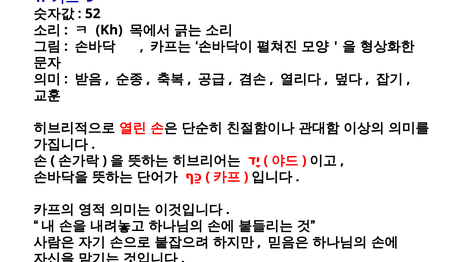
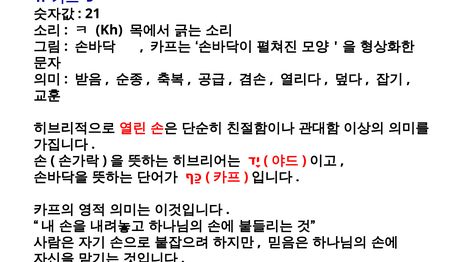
52: 52 -> 21
